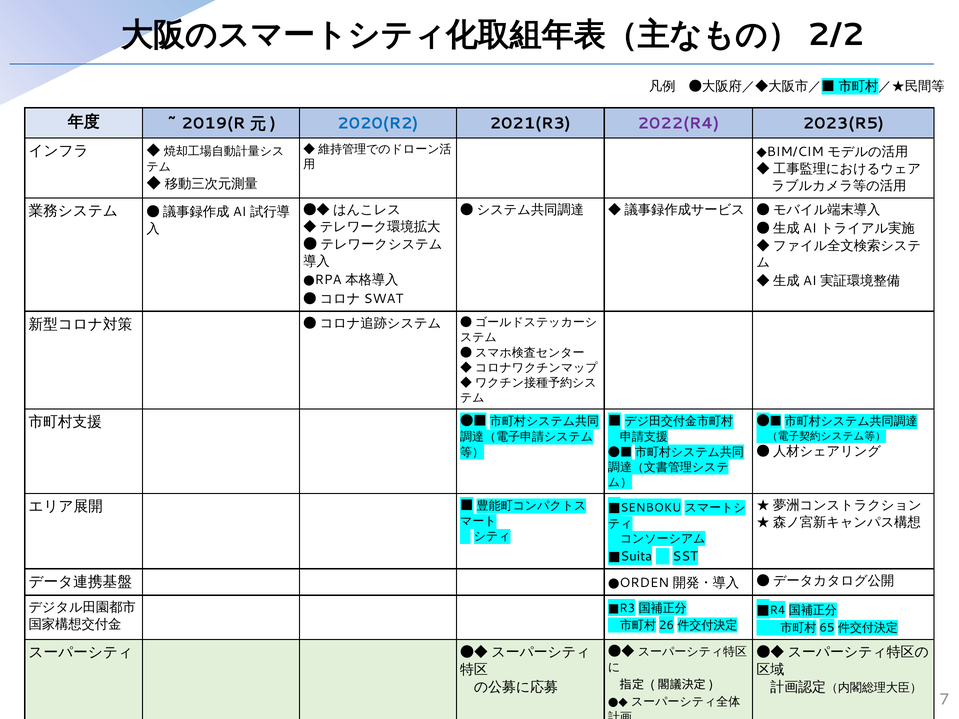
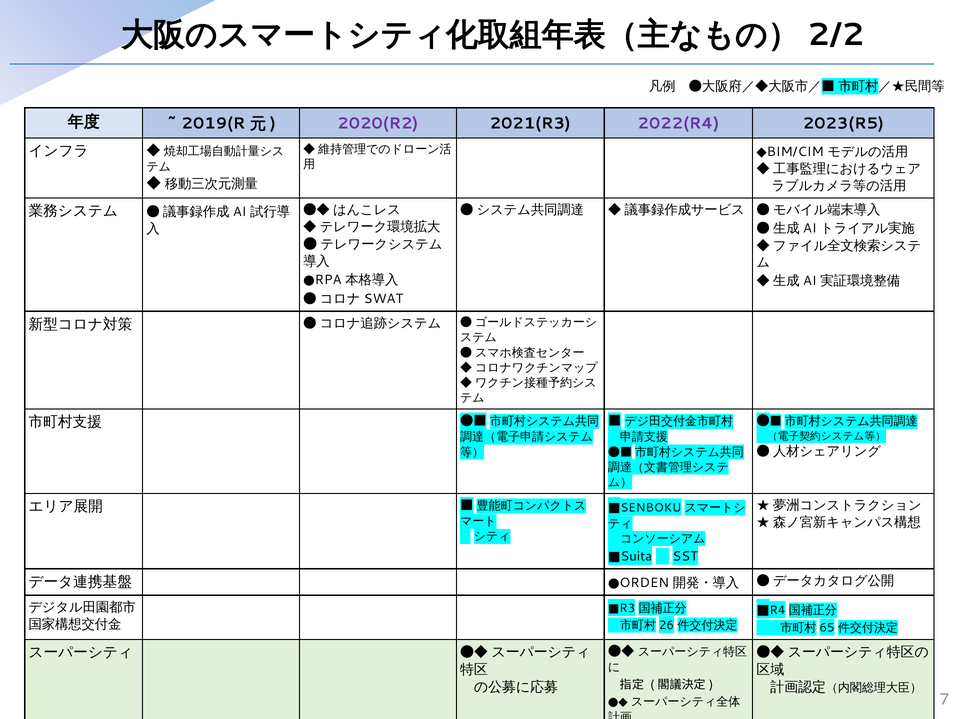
2020(R2 colour: blue -> purple
